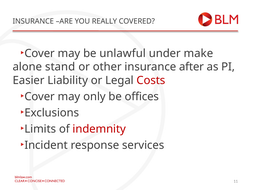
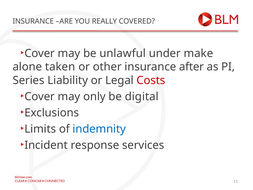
stand: stand -> taken
Easier: Easier -> Series
offices: offices -> digital
indemnity colour: red -> blue
